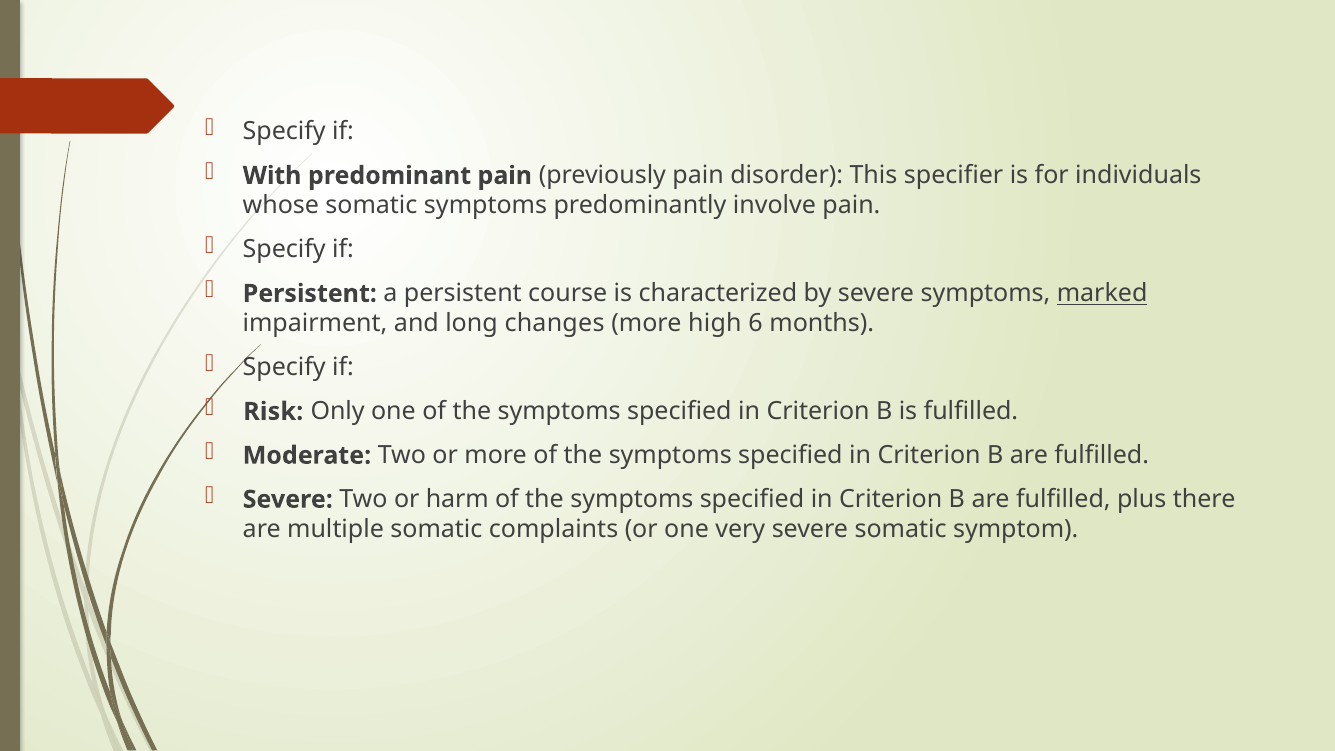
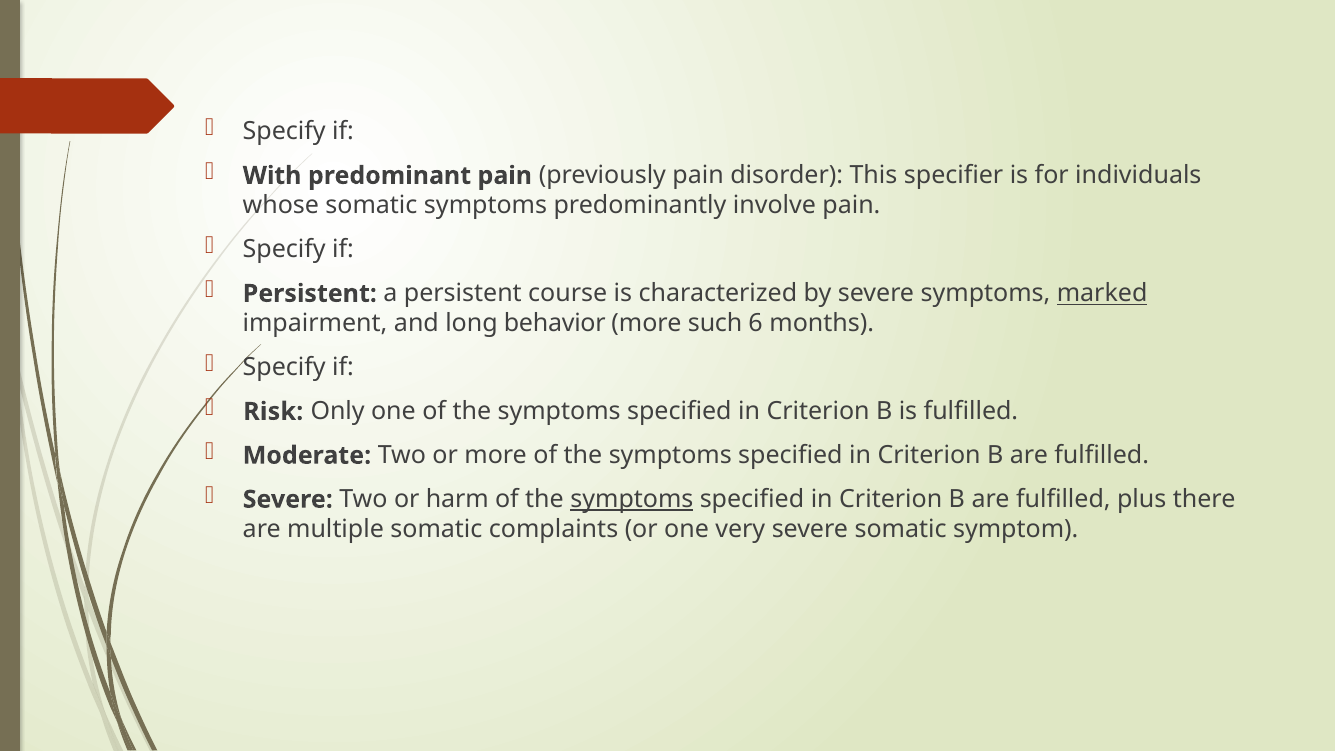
changes: changes -> behavior
high: high -> such
symptoms at (632, 499) underline: none -> present
